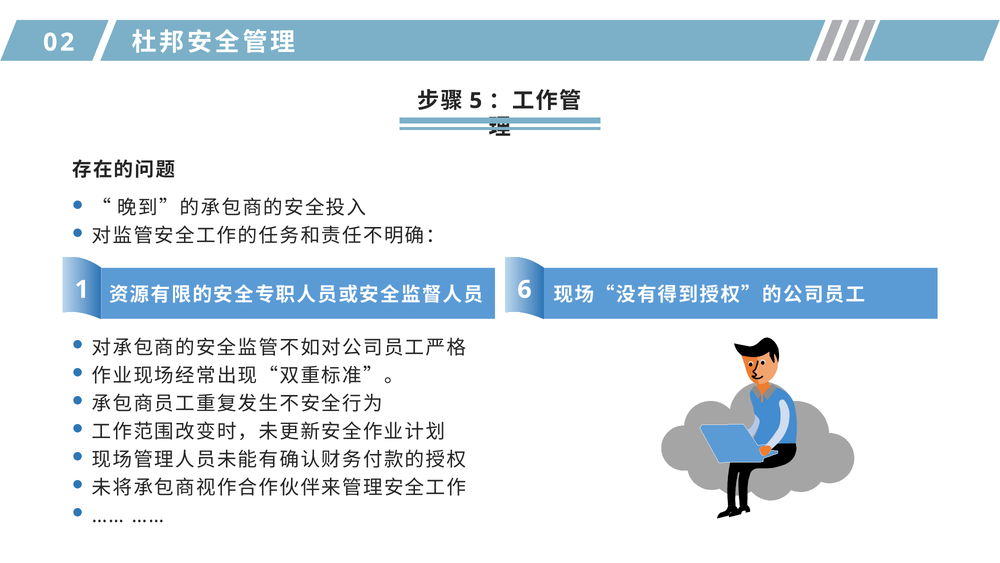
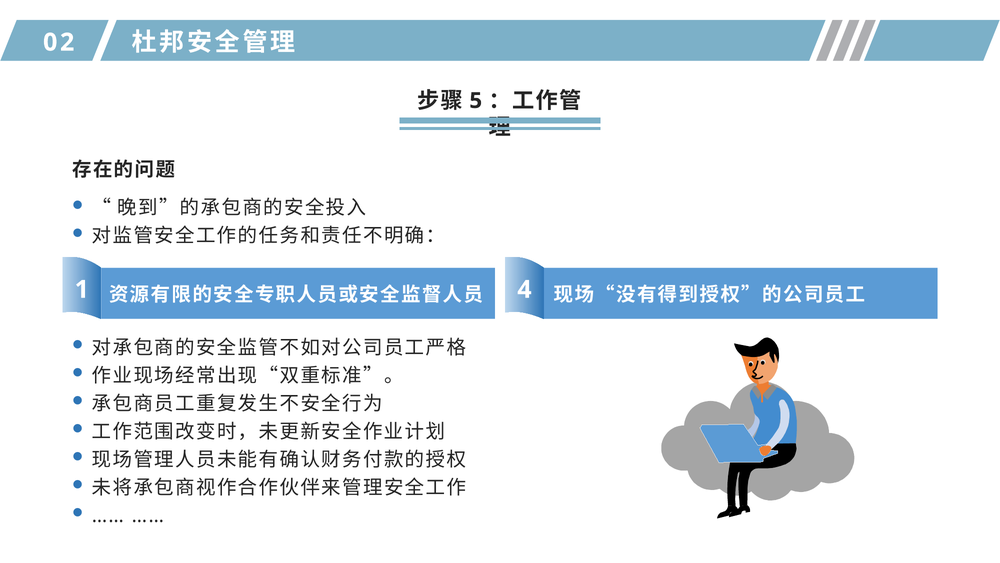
6: 6 -> 4
